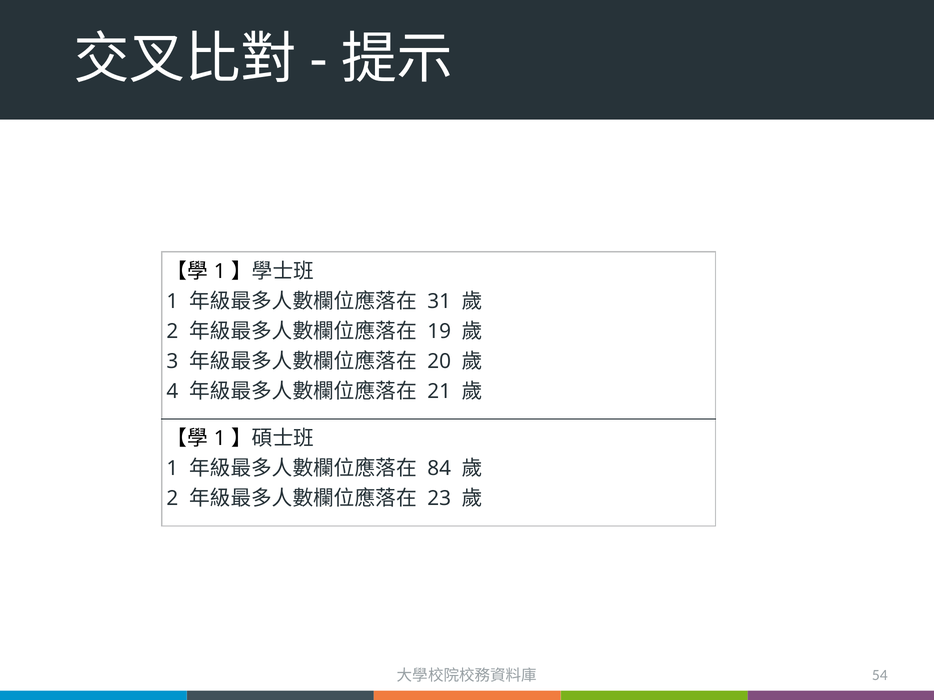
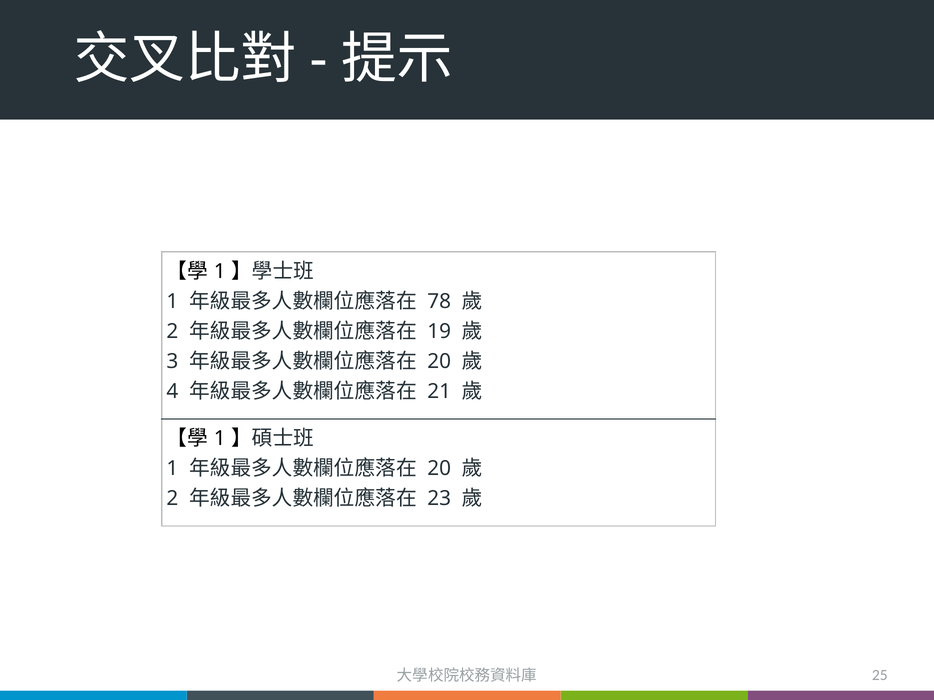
31: 31 -> 78
84 at (439, 469): 84 -> 20
54: 54 -> 25
